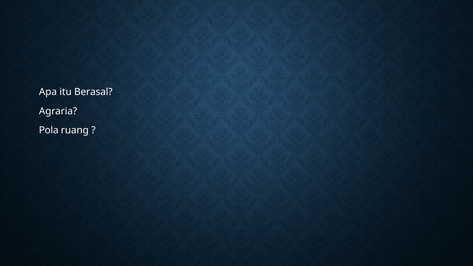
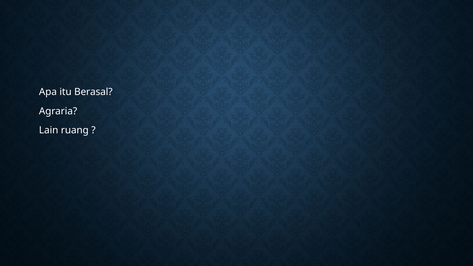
Pola: Pola -> Lain
